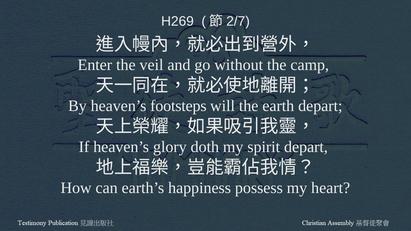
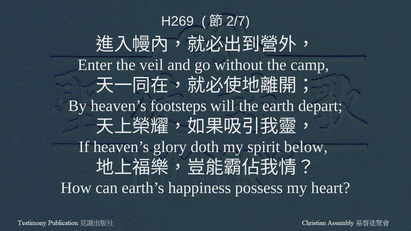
spirit depart: depart -> below
